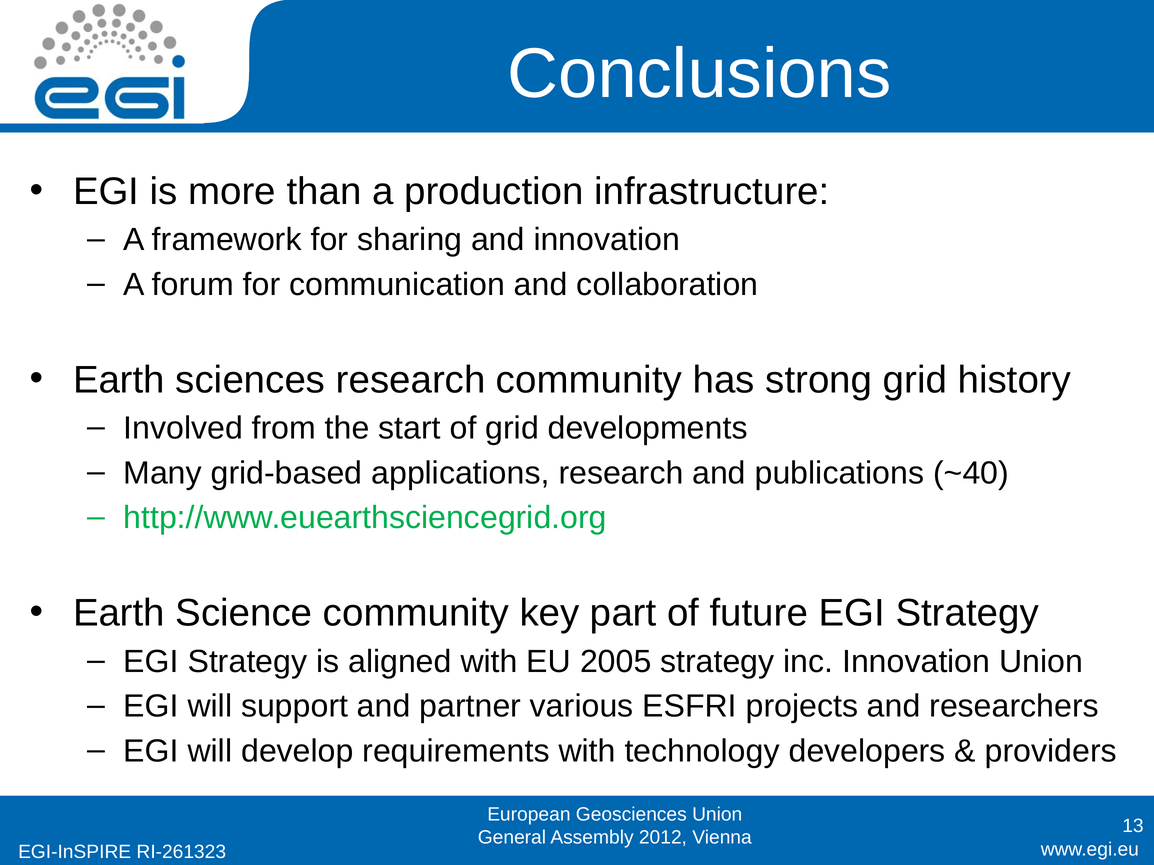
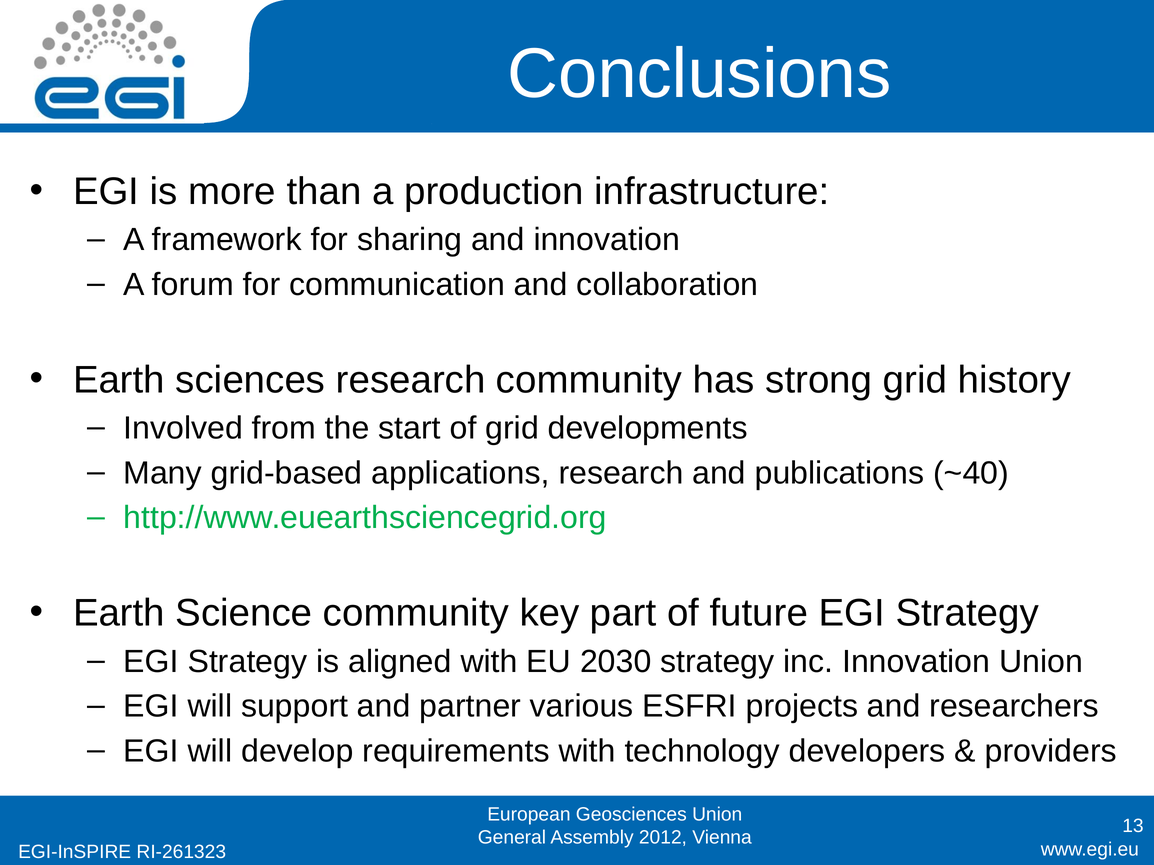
2005: 2005 -> 2030
